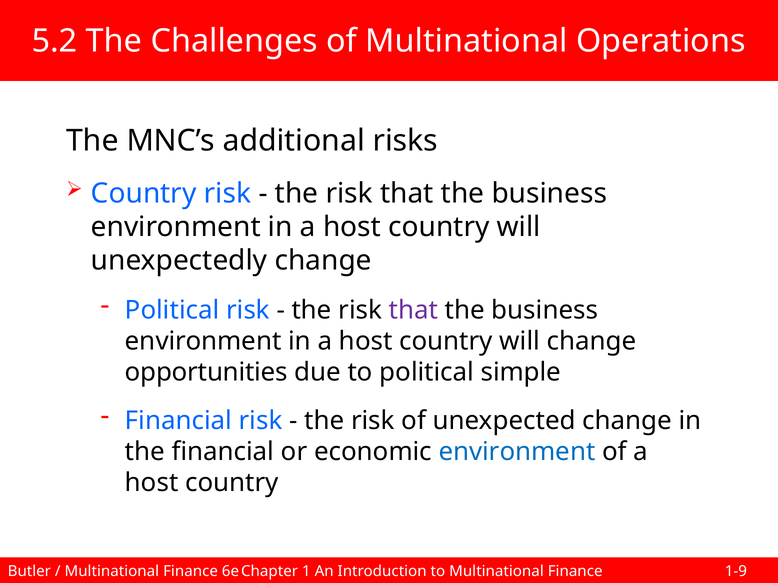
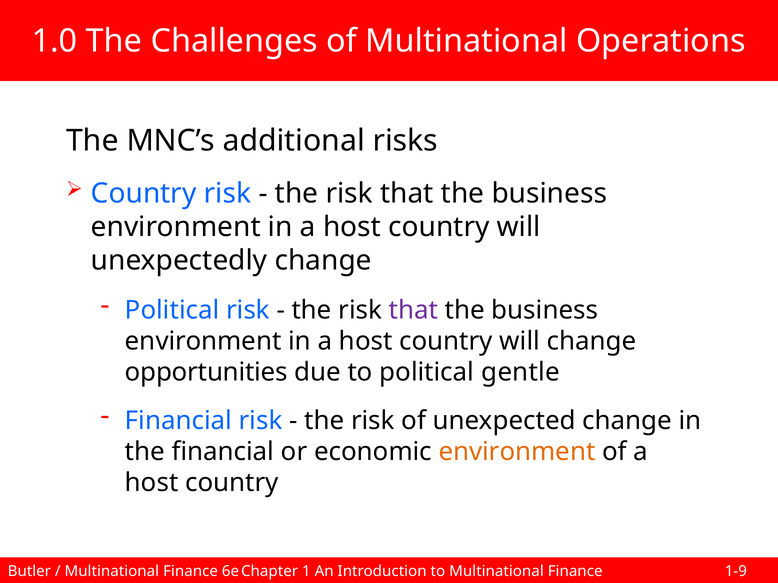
5.2: 5.2 -> 1.0
simple: simple -> gentle
environment at (517, 452) colour: blue -> orange
